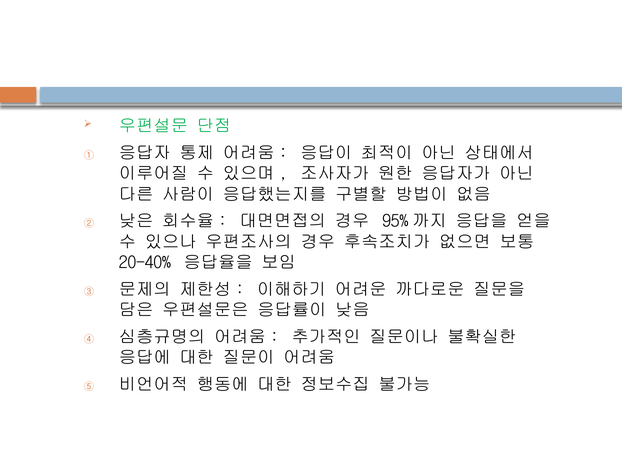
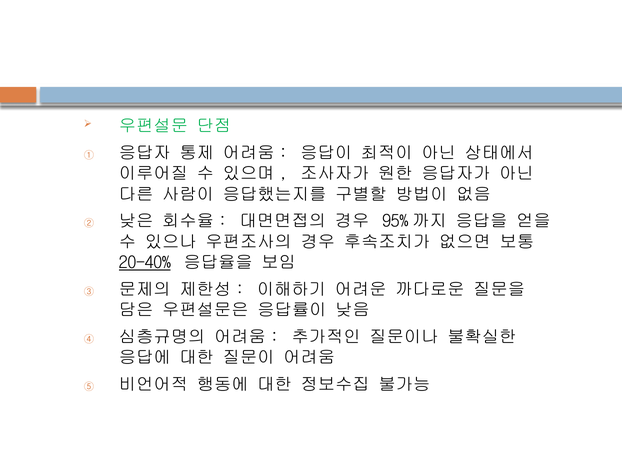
20-40% underline: none -> present
